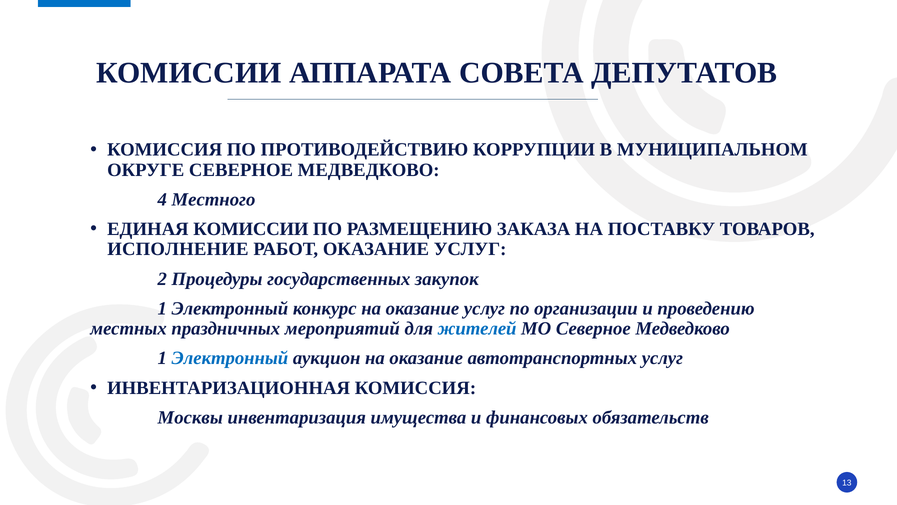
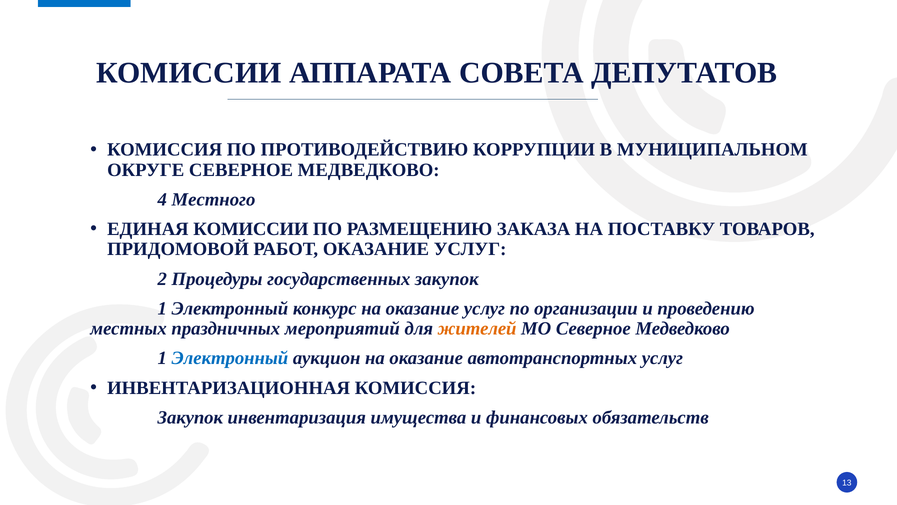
ИСПОЛНЕНИЕ: ИСПОЛНЕНИЕ -> ПРИДОМОВОЙ
жителей colour: blue -> orange
Москвы at (190, 417): Москвы -> Закупок
